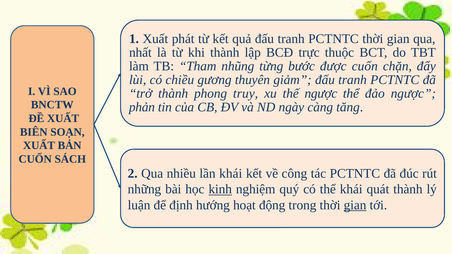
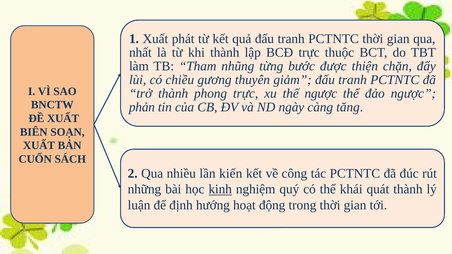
được cuốn: cuốn -> thiện
phong truy: truy -> trực
lần khái: khái -> kiến
gian at (355, 205) underline: present -> none
